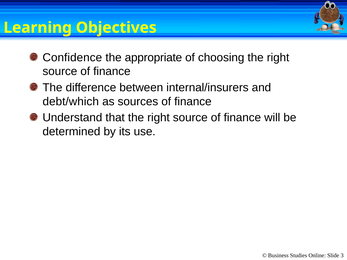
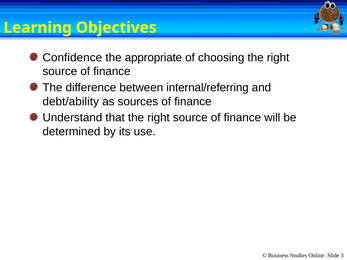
internal/insurers: internal/insurers -> internal/referring
debt/which: debt/which -> debt/ability
